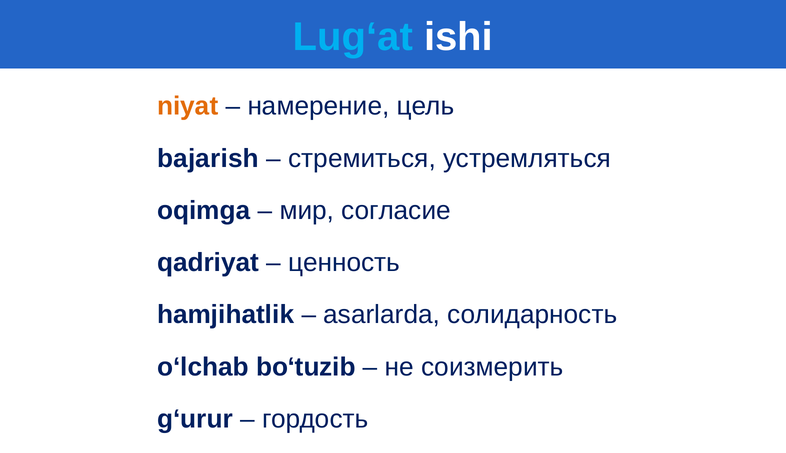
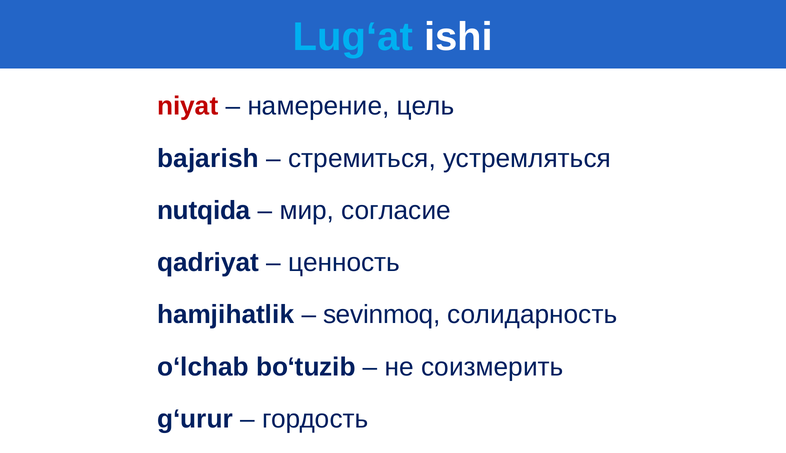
niyat colour: orange -> red
oqimga: oqimga -> nutqida
asarlarda: asarlarda -> sevinmoq
